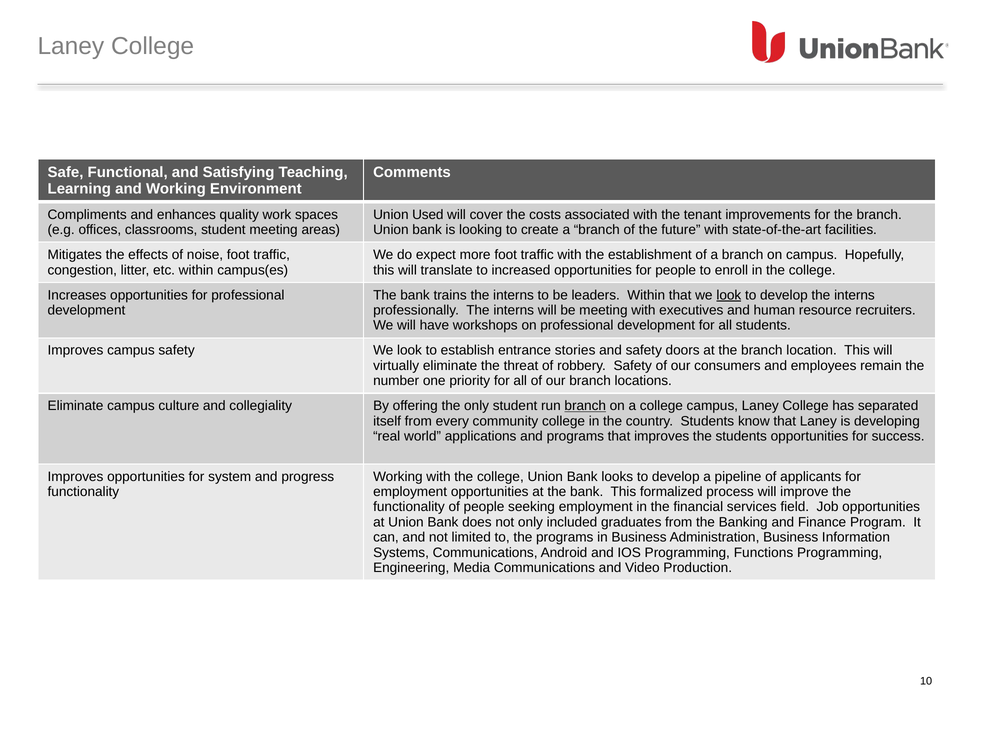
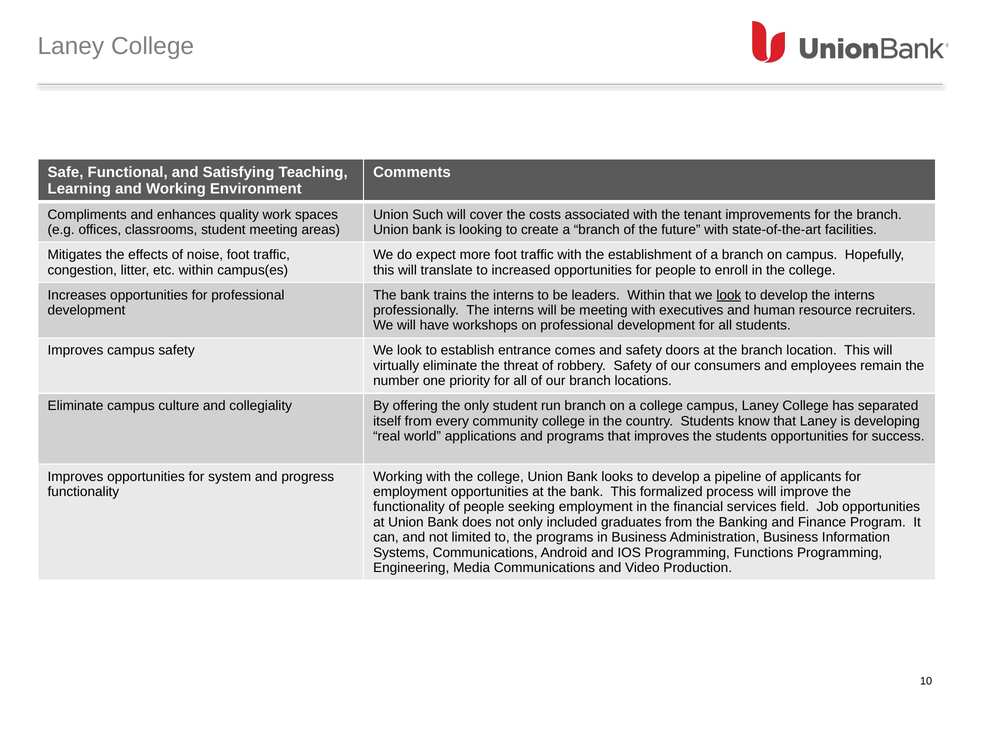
Used: Used -> Such
stories: stories -> comes
branch at (585, 406) underline: present -> none
